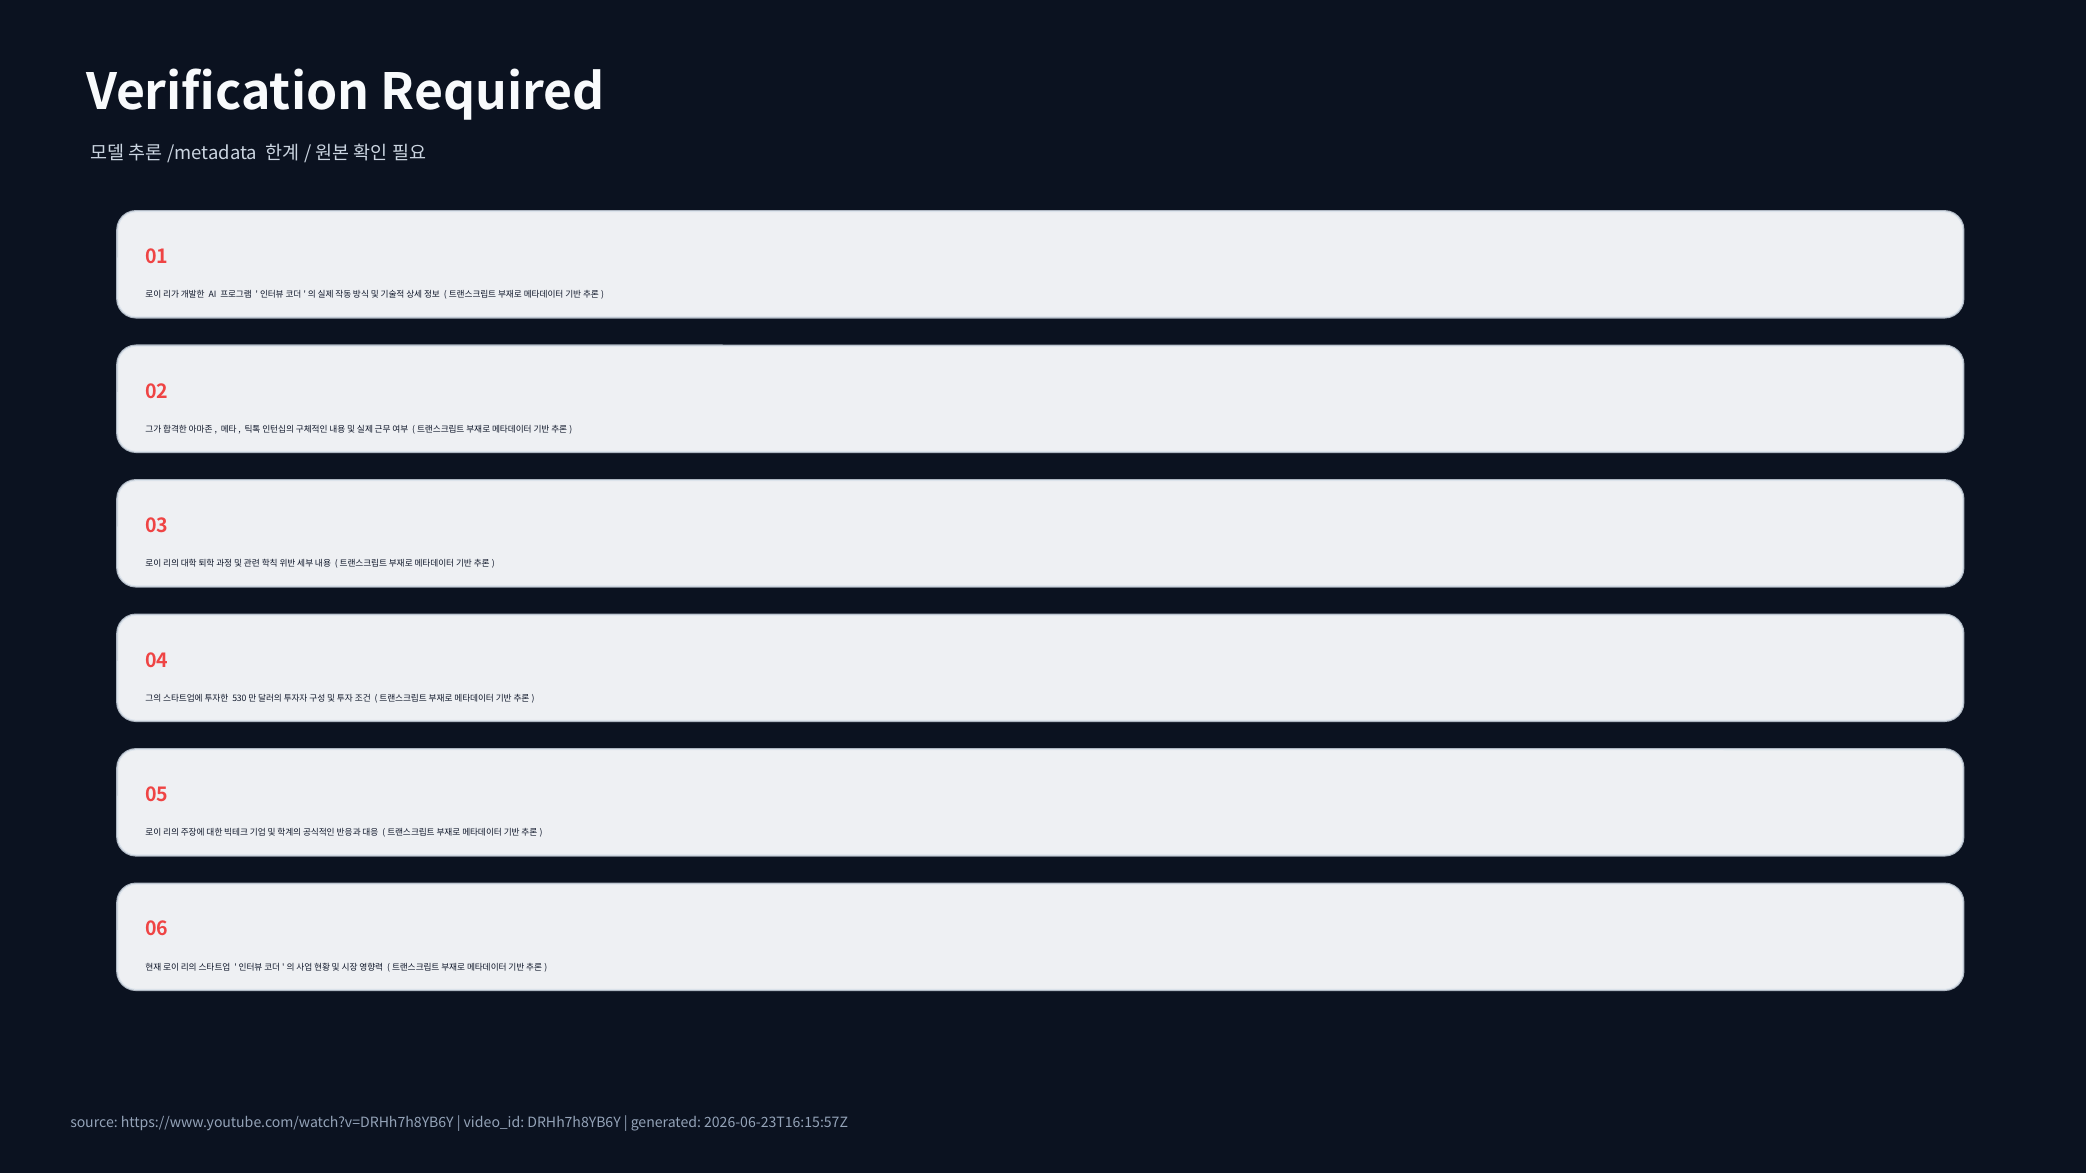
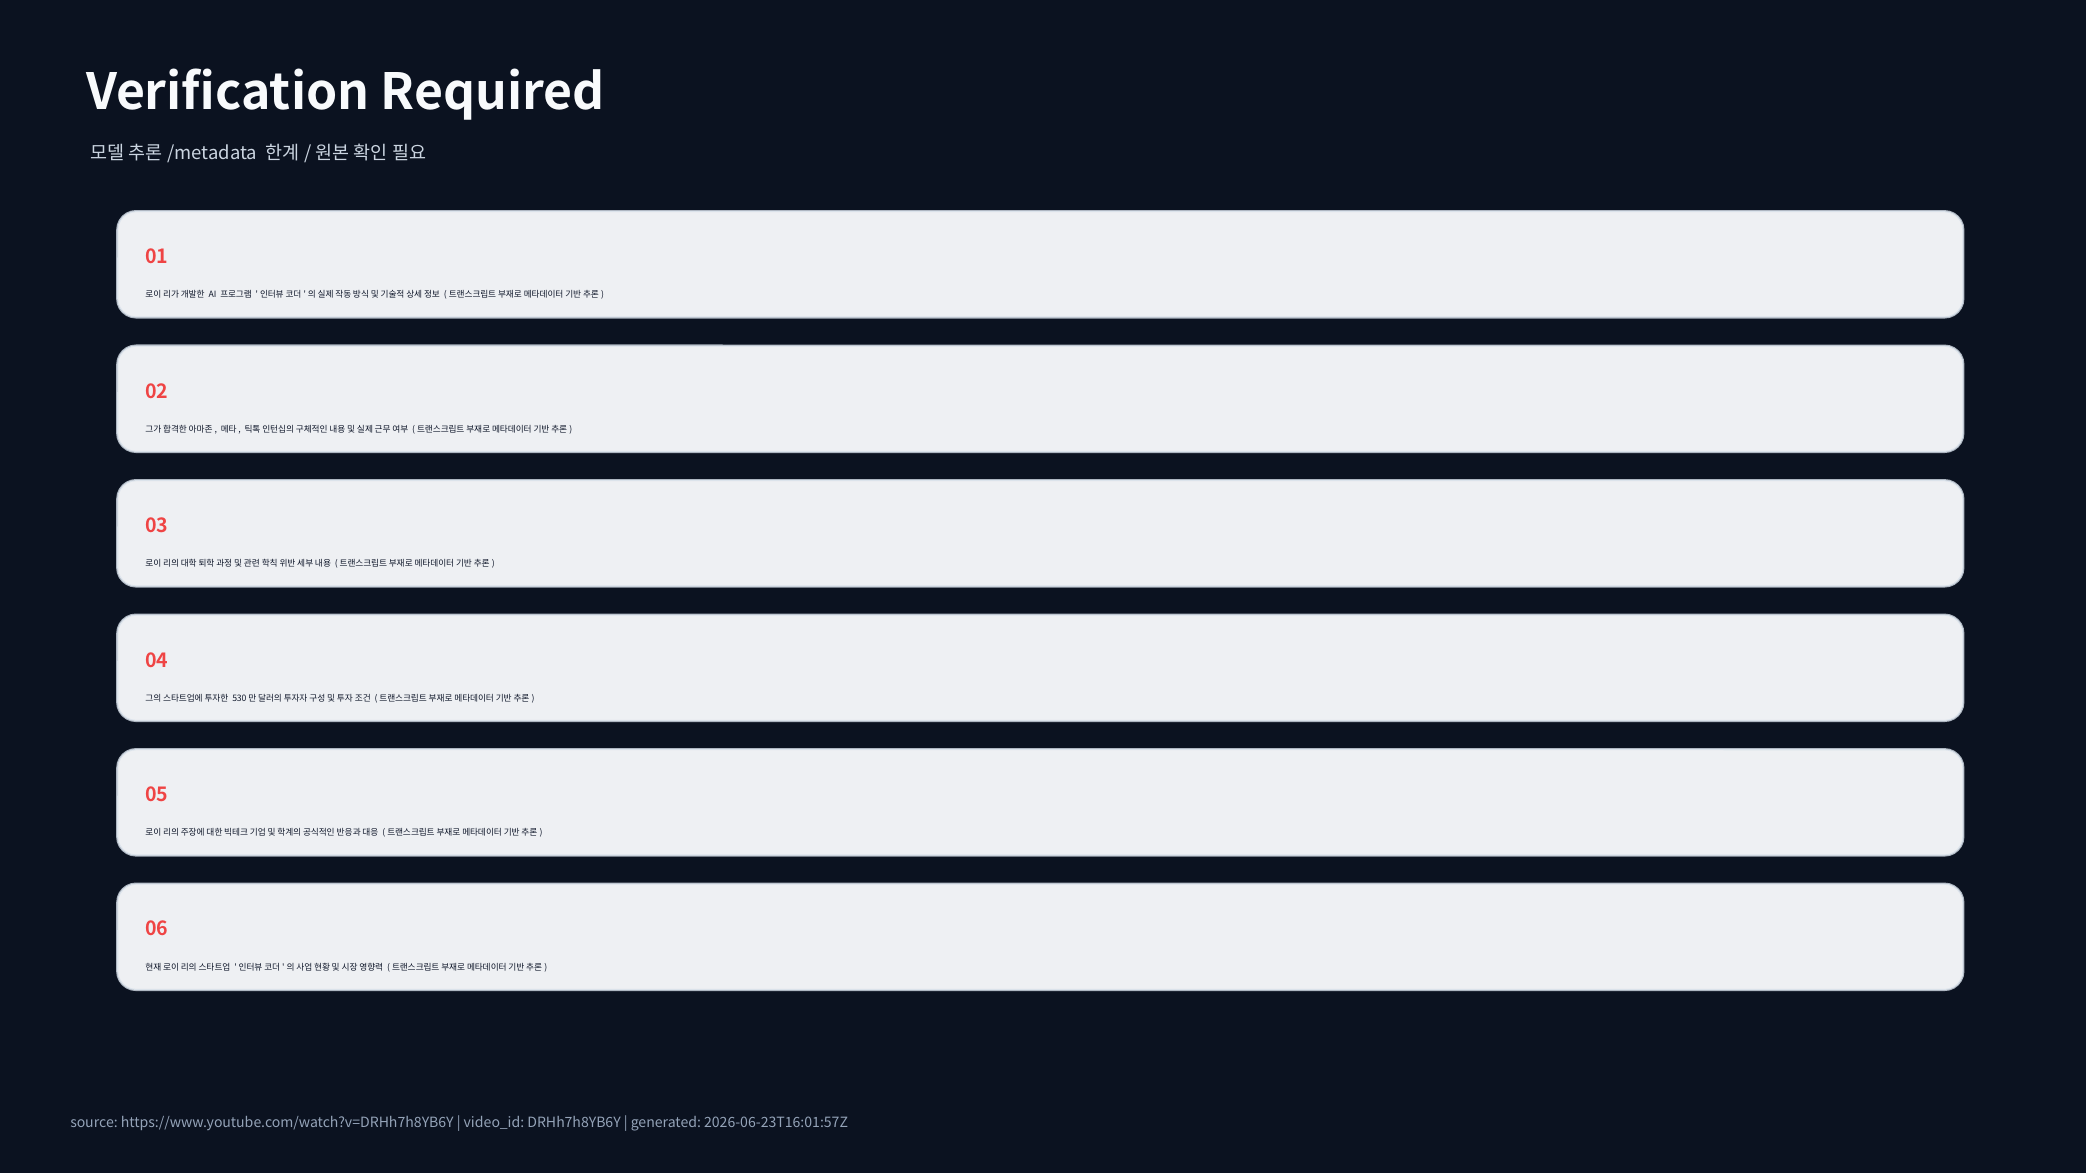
2026-06-23T16:15:57Z: 2026-06-23T16:15:57Z -> 2026-06-23T16:01:57Z
